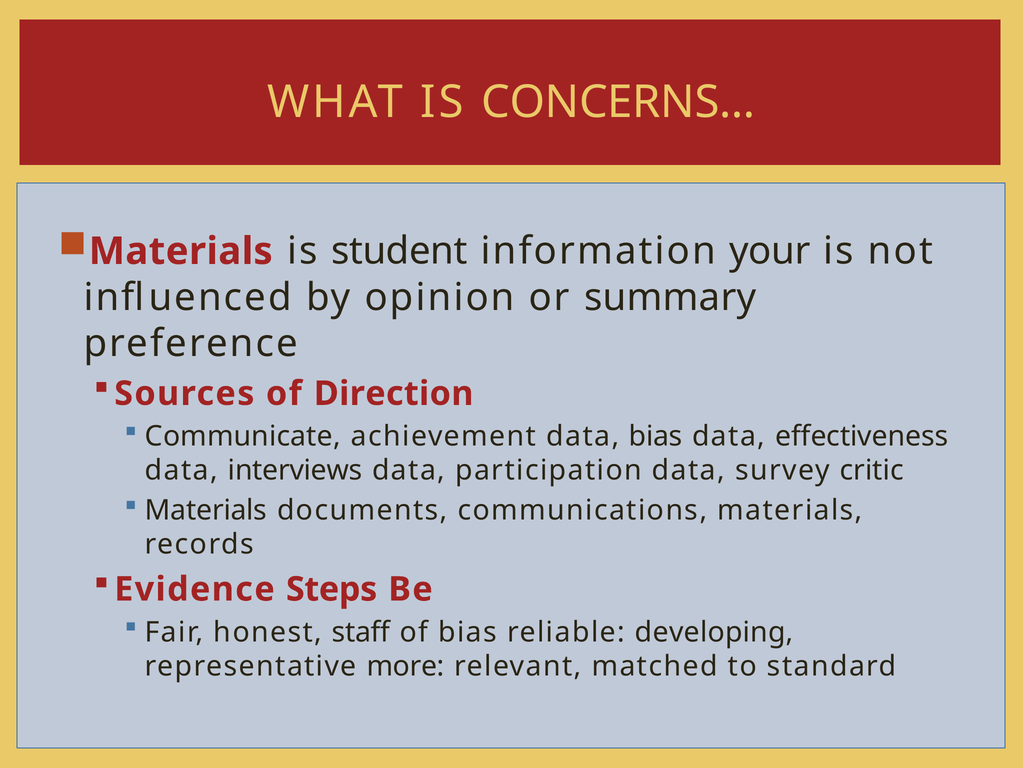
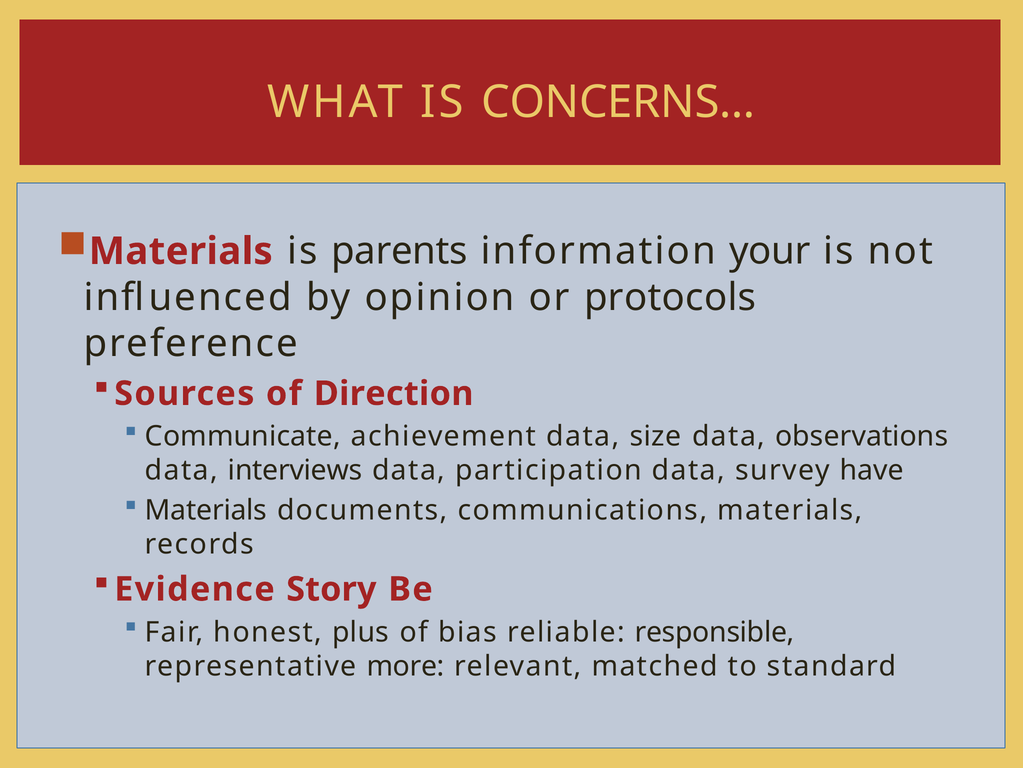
student: student -> parents
summary: summary -> protocols
data bias: bias -> size
effectiveness: effectiveness -> observations
critic: critic -> have
Steps: Steps -> Story
staff: staff -> plus
developing: developing -> responsible
